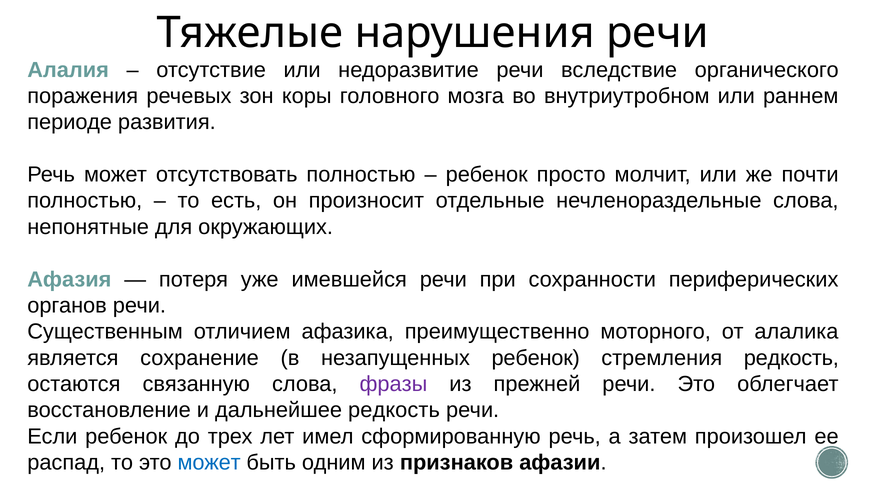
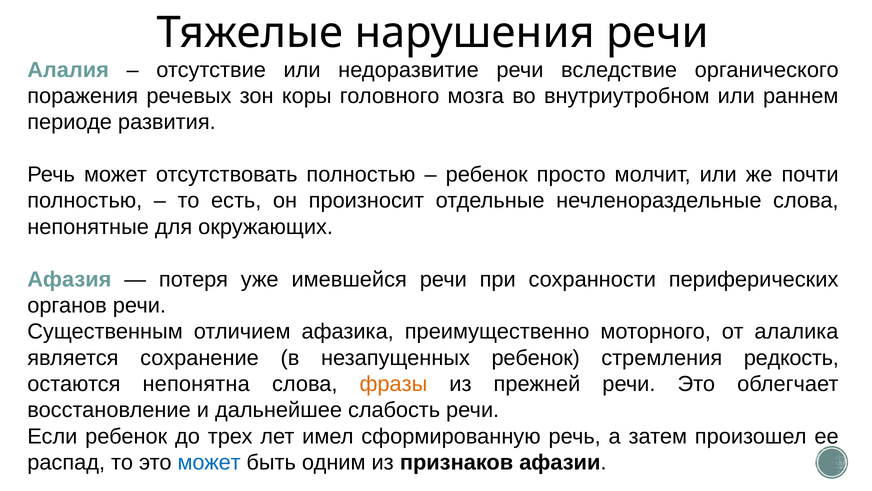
связанную: связанную -> непонятна
фразы colour: purple -> orange
дальнейшее редкость: редкость -> слабость
